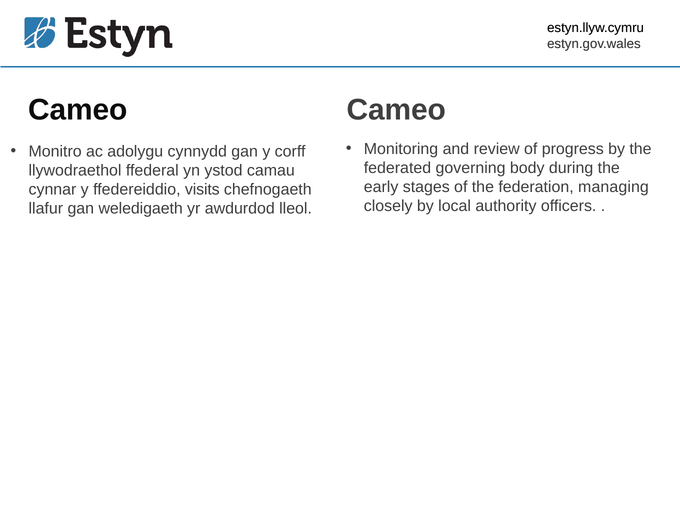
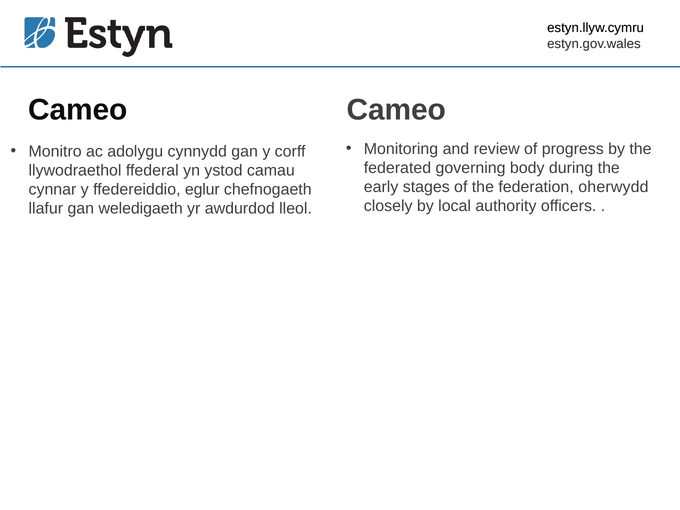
managing: managing -> oherwydd
visits: visits -> eglur
